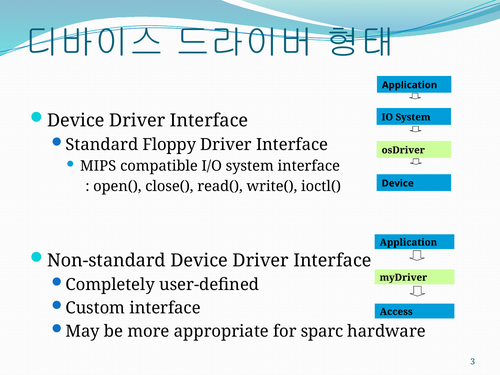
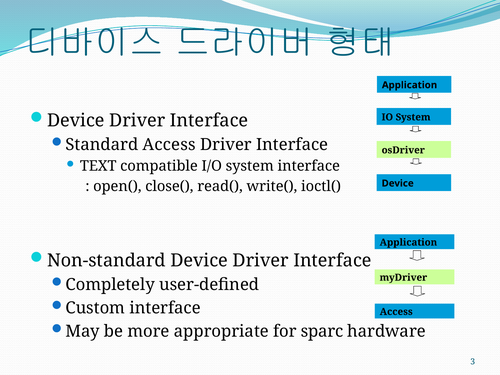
Standard Floppy: Floppy -> Access
MIPS: MIPS -> TEXT
